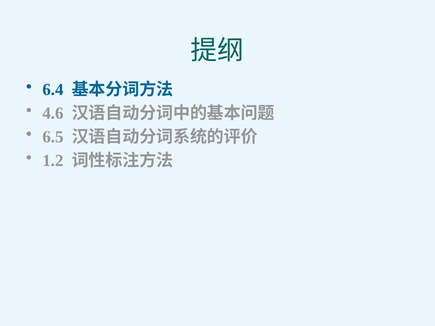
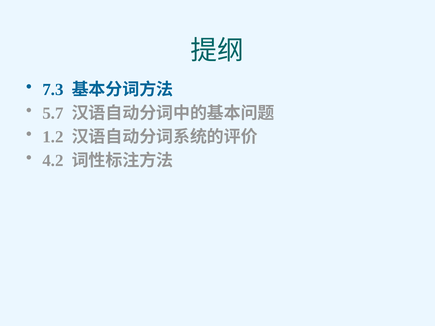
6.4: 6.4 -> 7.3
4.6: 4.6 -> 5.7
6.5: 6.5 -> 1.2
1.2: 1.2 -> 4.2
